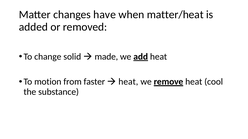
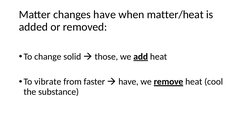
made: made -> those
motion: motion -> vibrate
heat at (128, 82): heat -> have
